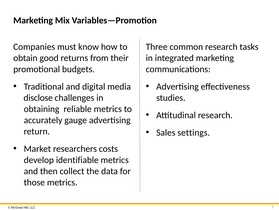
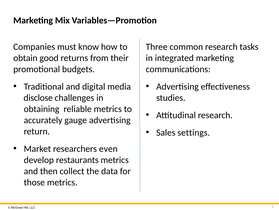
costs: costs -> even
identifiable: identifiable -> restaurants
